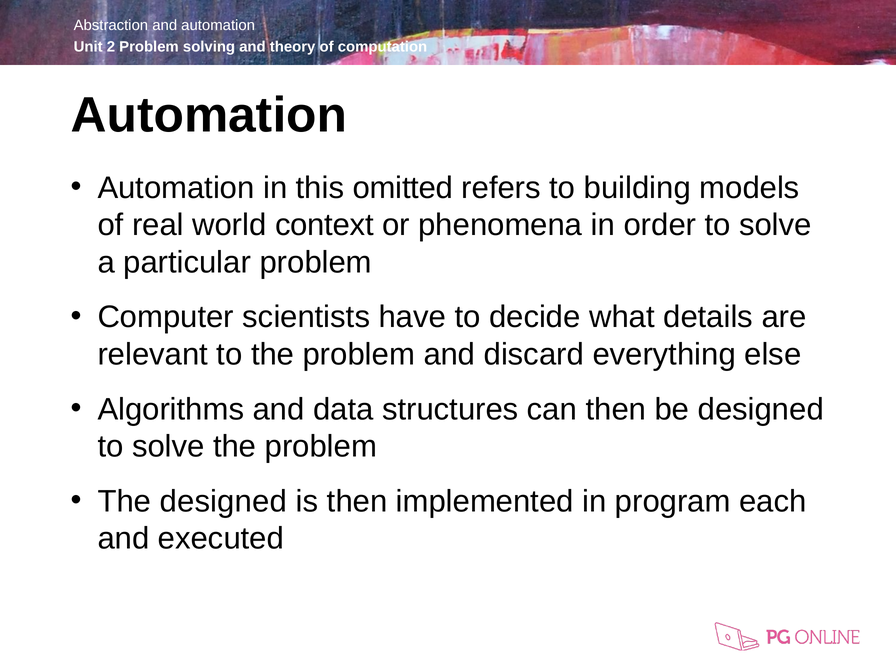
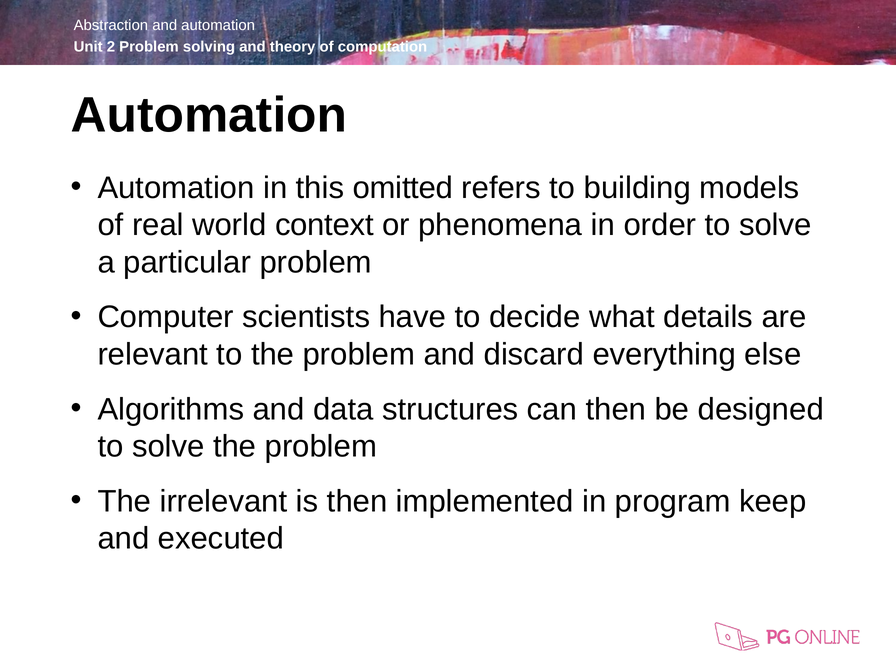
The designed: designed -> irrelevant
each: each -> keep
